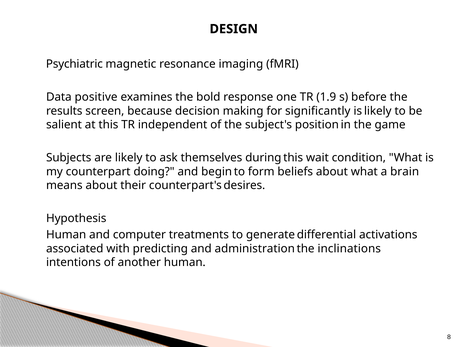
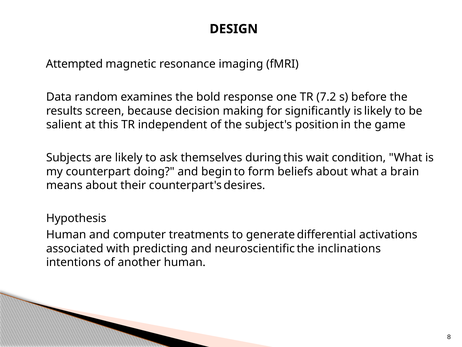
Psychiatric: Psychiatric -> Attempted
positive: positive -> random
1.9: 1.9 -> 7.2
administration: administration -> neuroscientific
